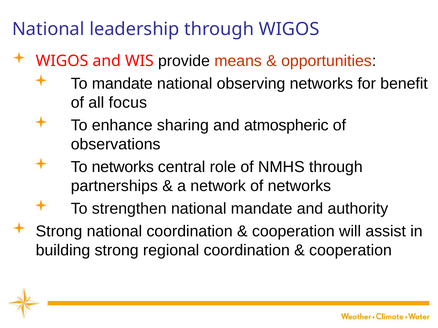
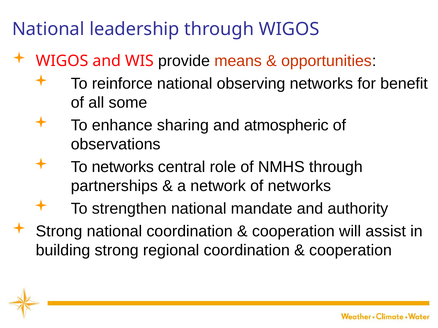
To mandate: mandate -> reinforce
focus: focus -> some
